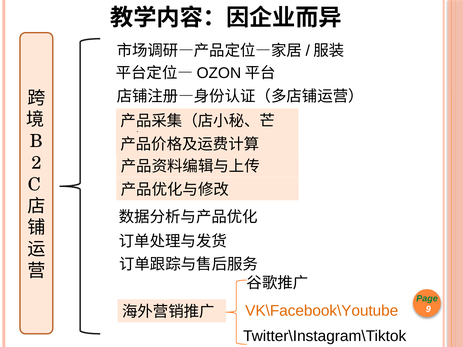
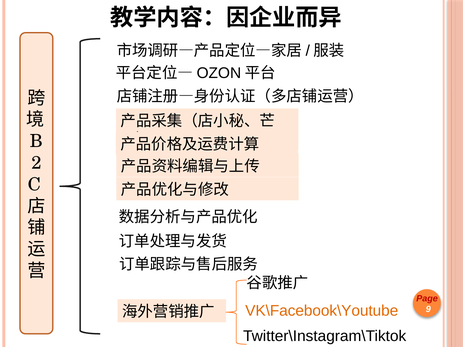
Page colour: green -> red
